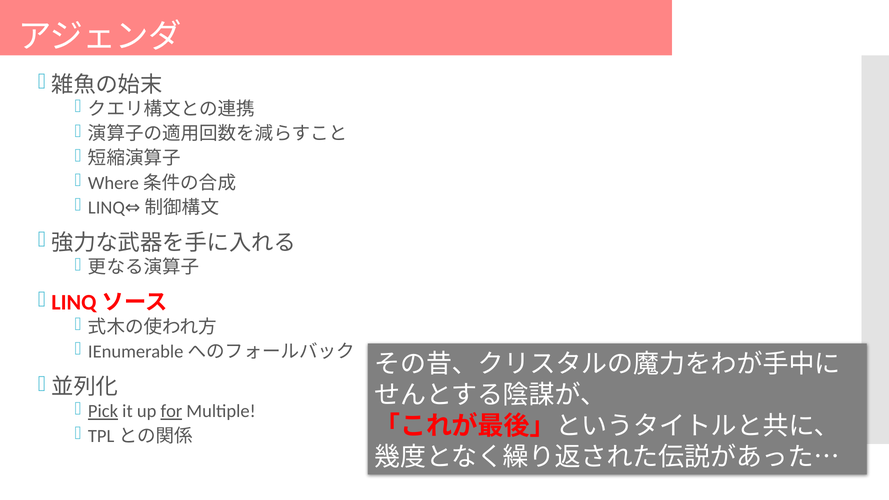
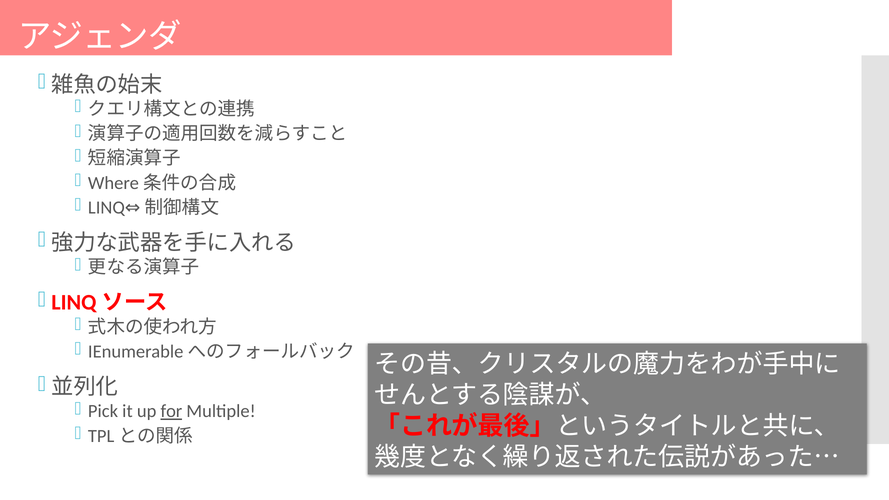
Pick underline: present -> none
